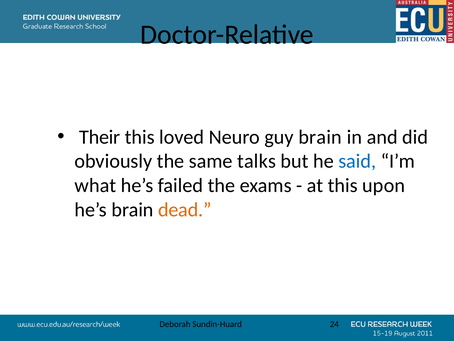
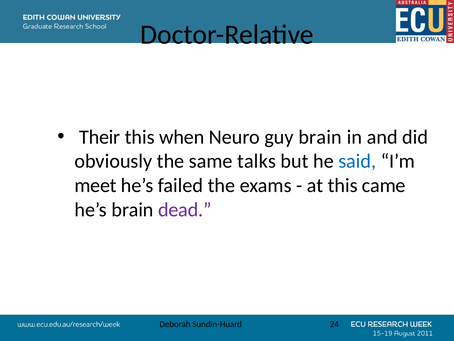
loved: loved -> when
what: what -> meet
upon: upon -> came
dead colour: orange -> purple
